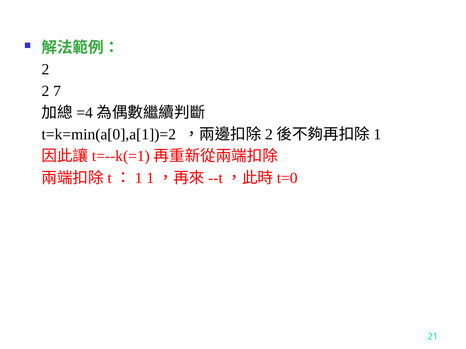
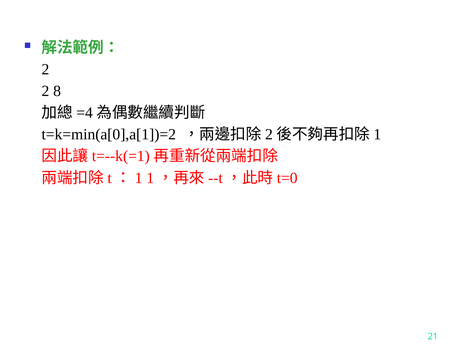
7: 7 -> 8
